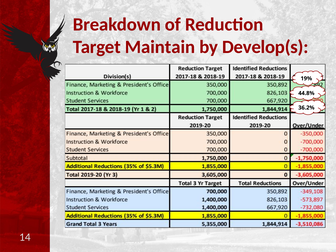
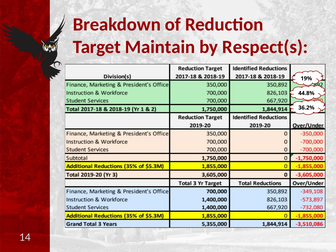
Develop(s: Develop(s -> Respect(s
